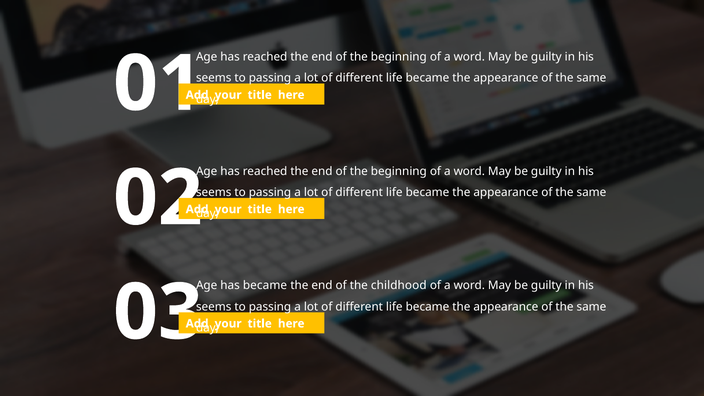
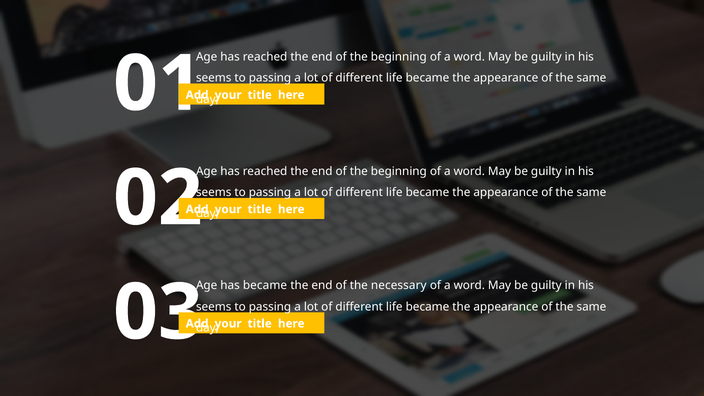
childhood: childhood -> necessary
